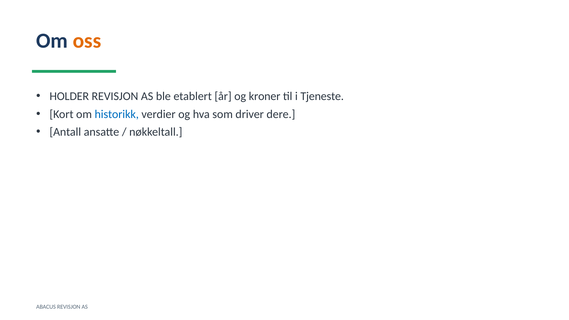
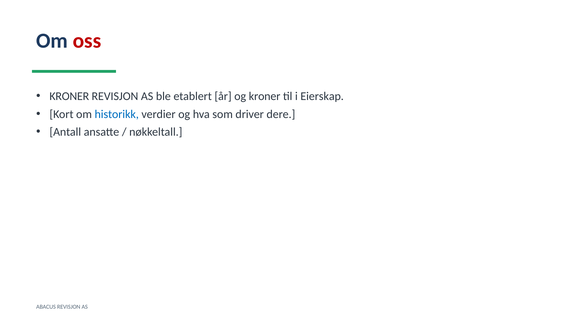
oss colour: orange -> red
HOLDER at (69, 96): HOLDER -> KRONER
Tjeneste: Tjeneste -> Eierskap
